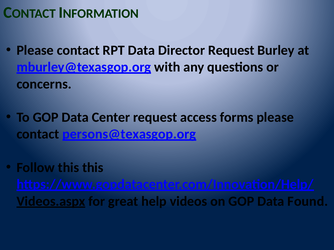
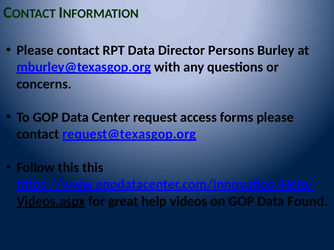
Director Request: Request -> Persons
persons@texasgop.org: persons@texasgop.org -> request@texasgop.org
